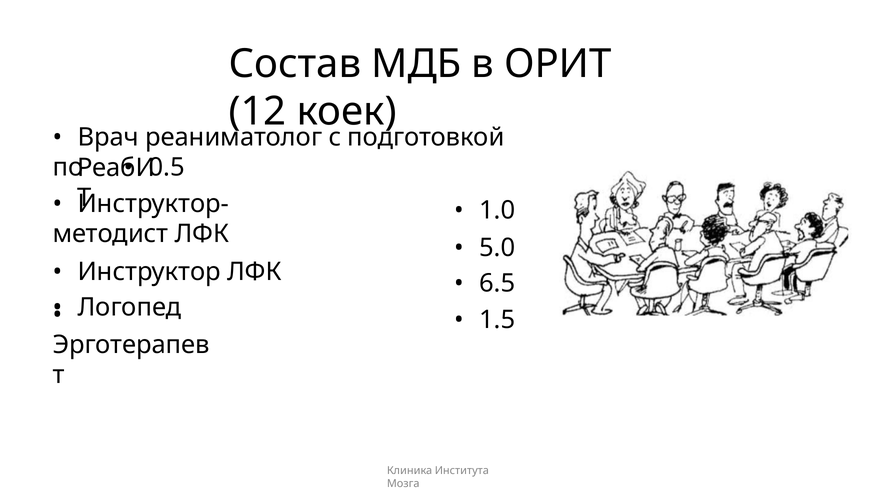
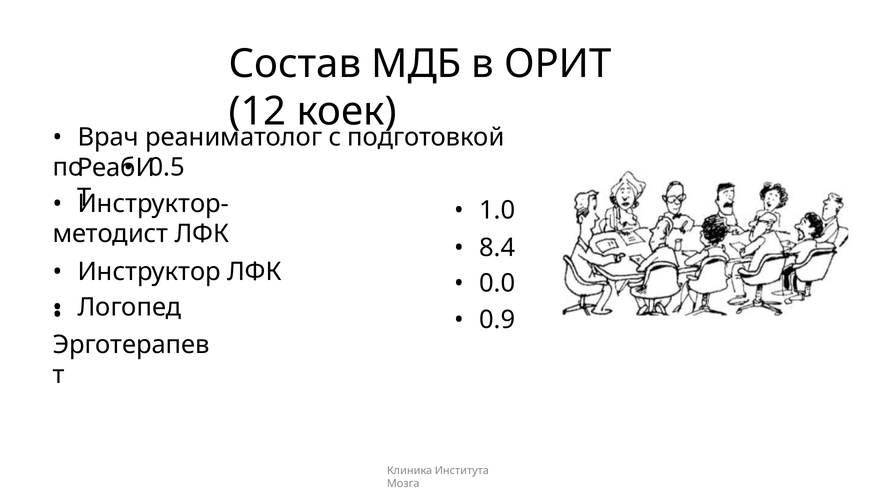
5.0: 5.0 -> 8.4
6.5: 6.5 -> 0.0
1.5: 1.5 -> 0.9
